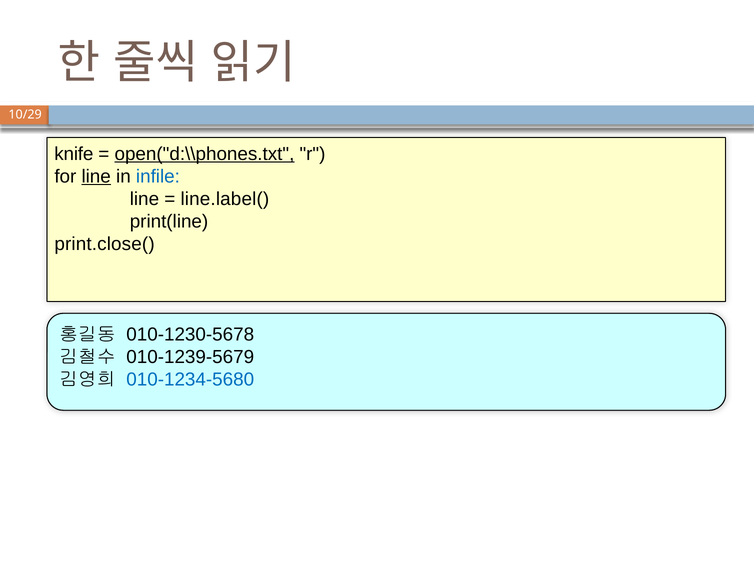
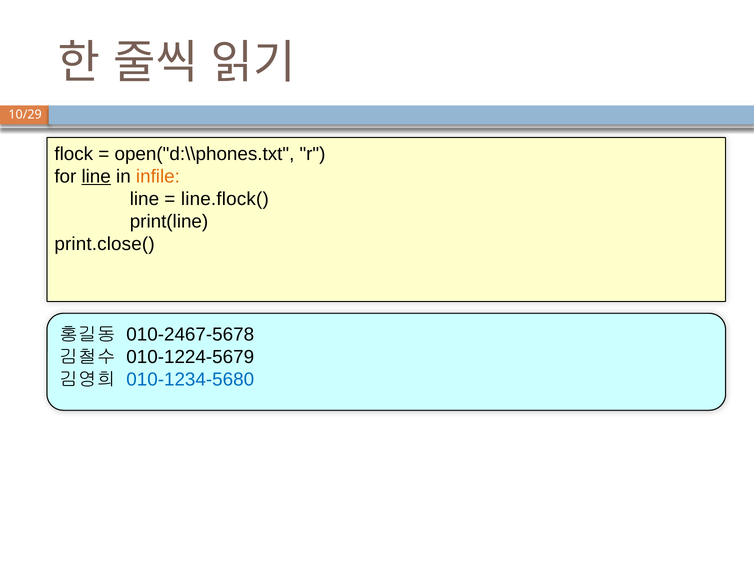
knife: knife -> flock
open("d:\\phones.txt underline: present -> none
infile colour: blue -> orange
line.label(: line.label( -> line.flock(
010-1230-5678: 010-1230-5678 -> 010-2467-5678
010-1239-5679: 010-1239-5679 -> 010-1224-5679
